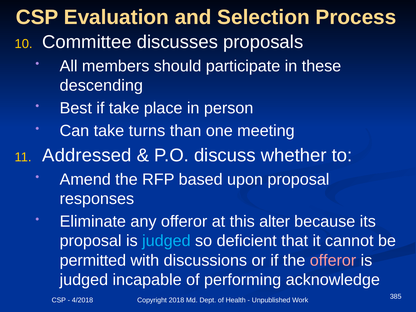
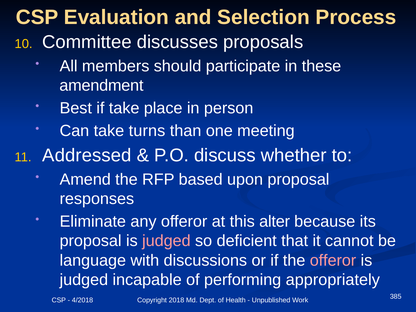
descending: descending -> amendment
judged at (166, 241) colour: light blue -> pink
permitted: permitted -> language
acknowledge: acknowledge -> appropriately
